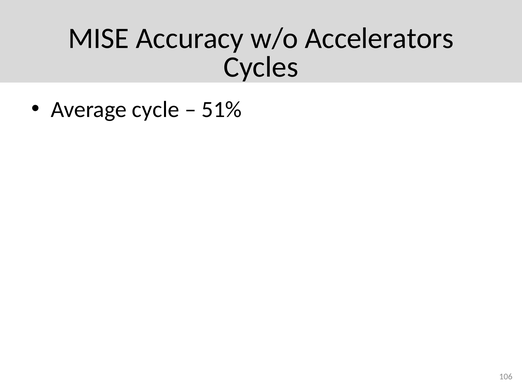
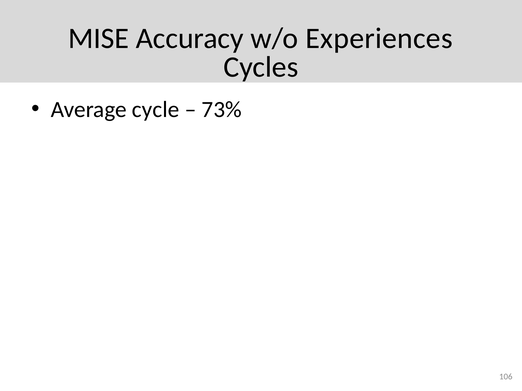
Accelerators: Accelerators -> Experiences
51%: 51% -> 73%
